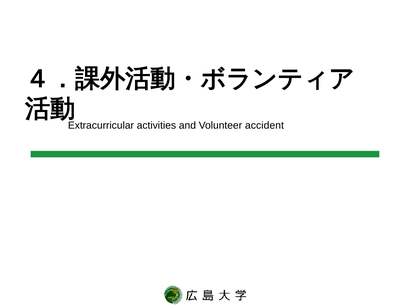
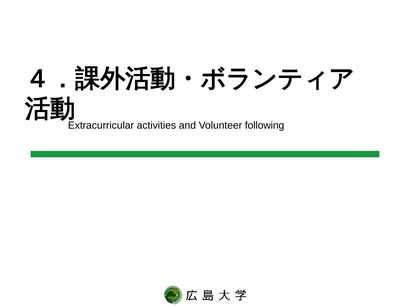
accident: accident -> following
